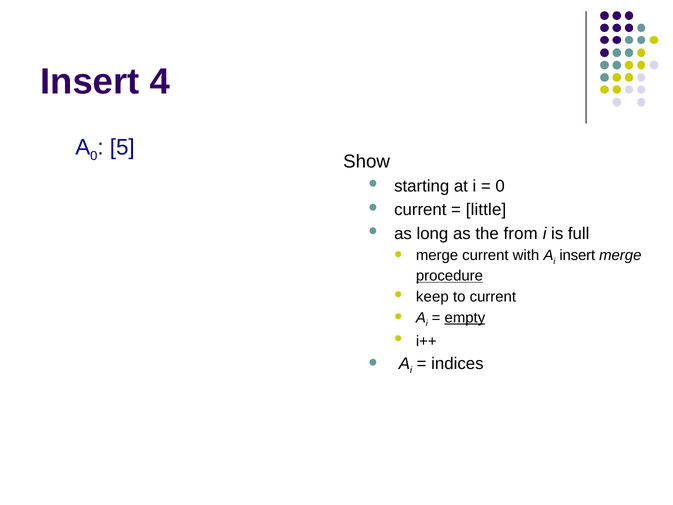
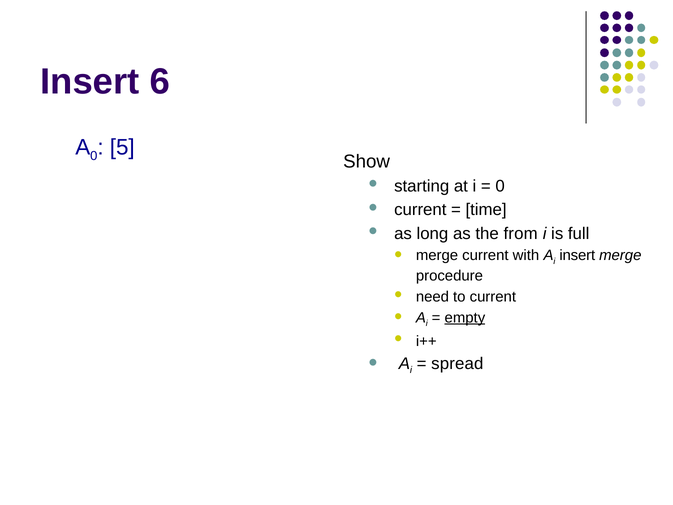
4: 4 -> 6
little: little -> time
procedure underline: present -> none
keep: keep -> need
indices: indices -> spread
